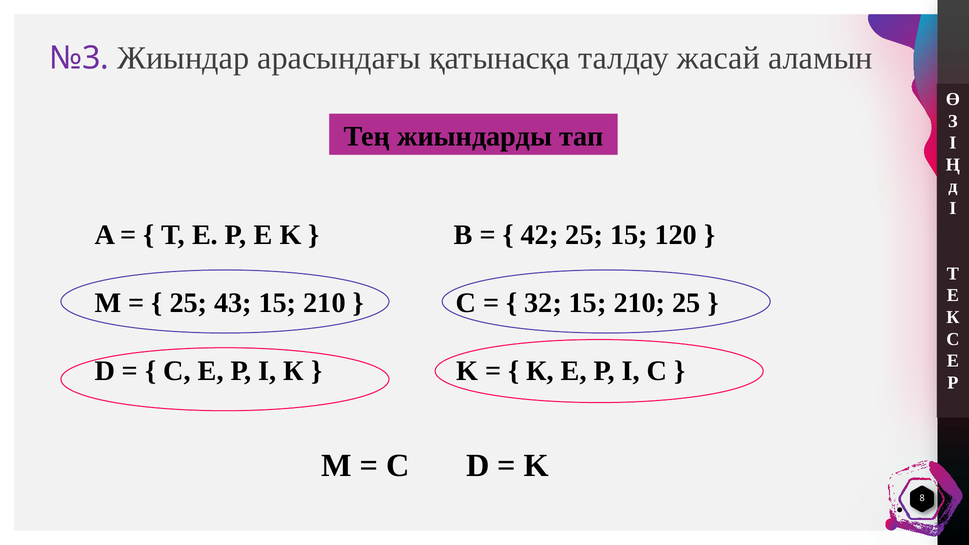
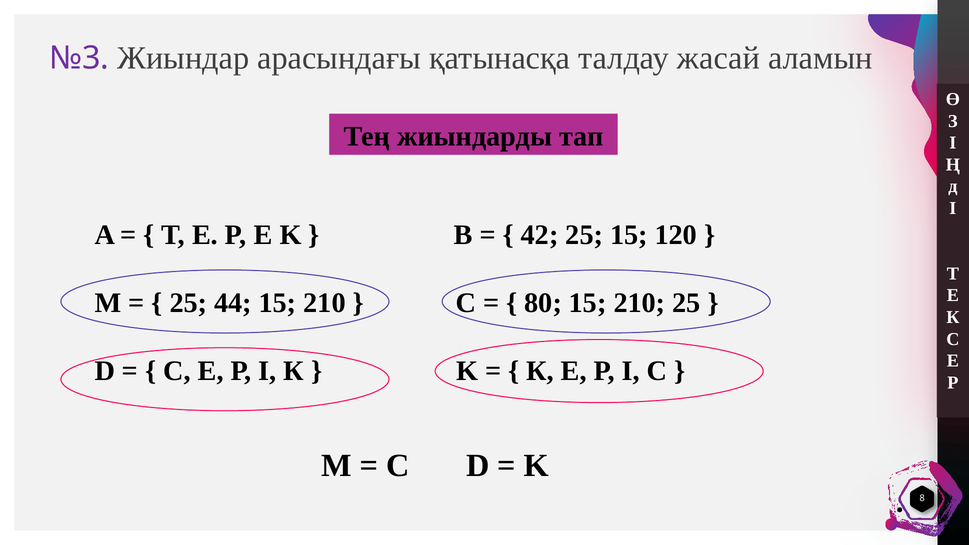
43: 43 -> 44
32: 32 -> 80
